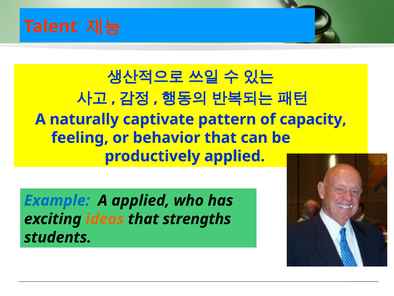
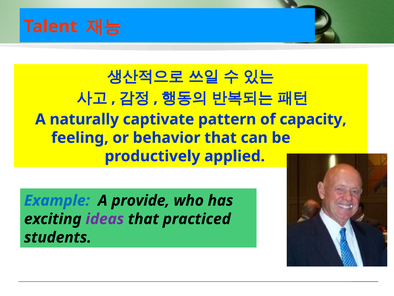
A applied: applied -> provide
ideas colour: orange -> purple
strengths: strengths -> practiced
